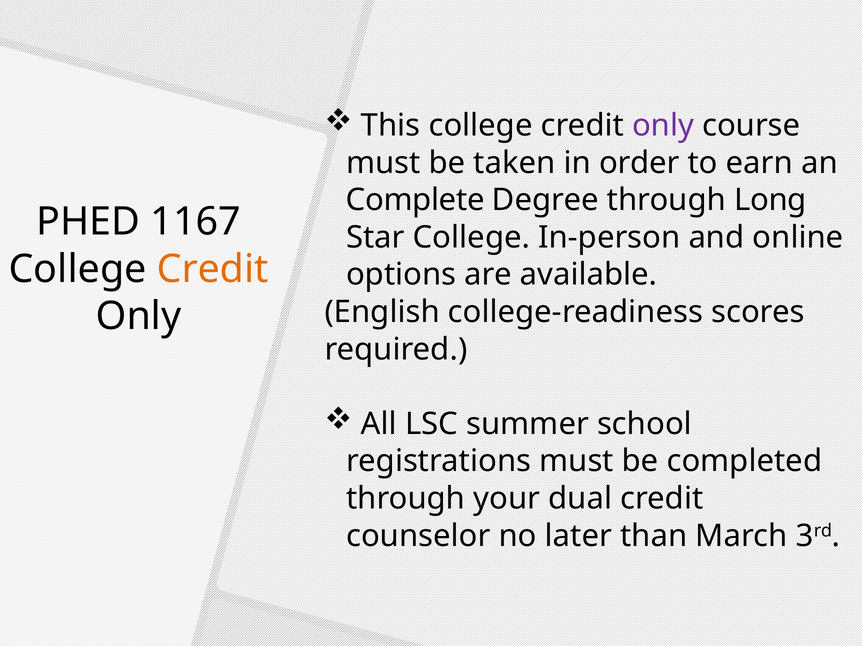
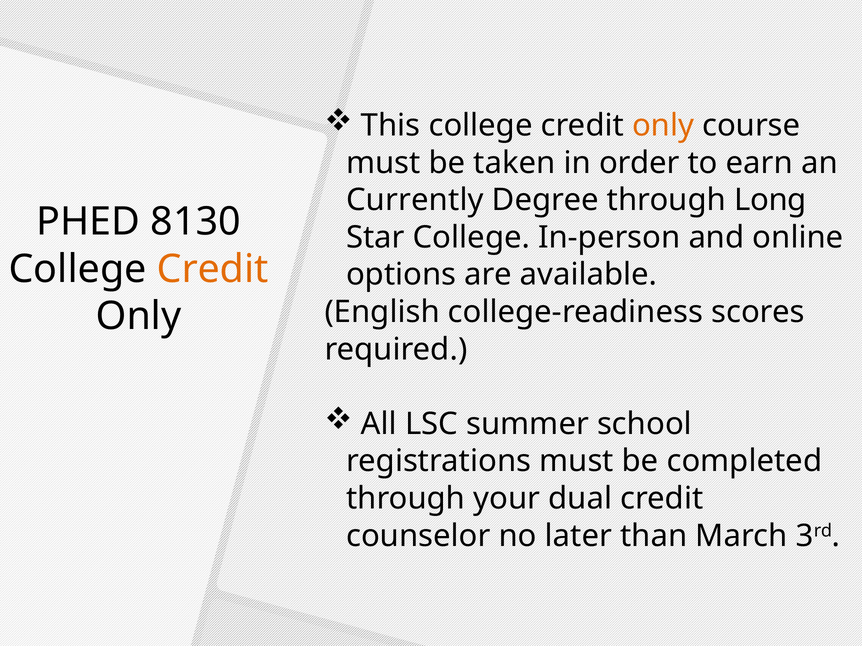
only at (663, 126) colour: purple -> orange
Complete: Complete -> Currently
1167: 1167 -> 8130
